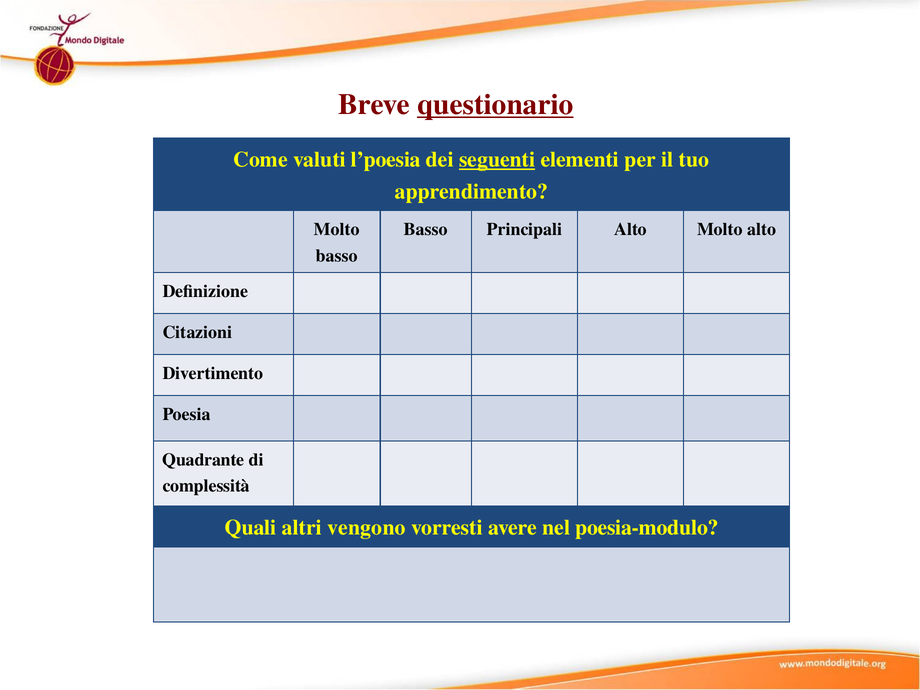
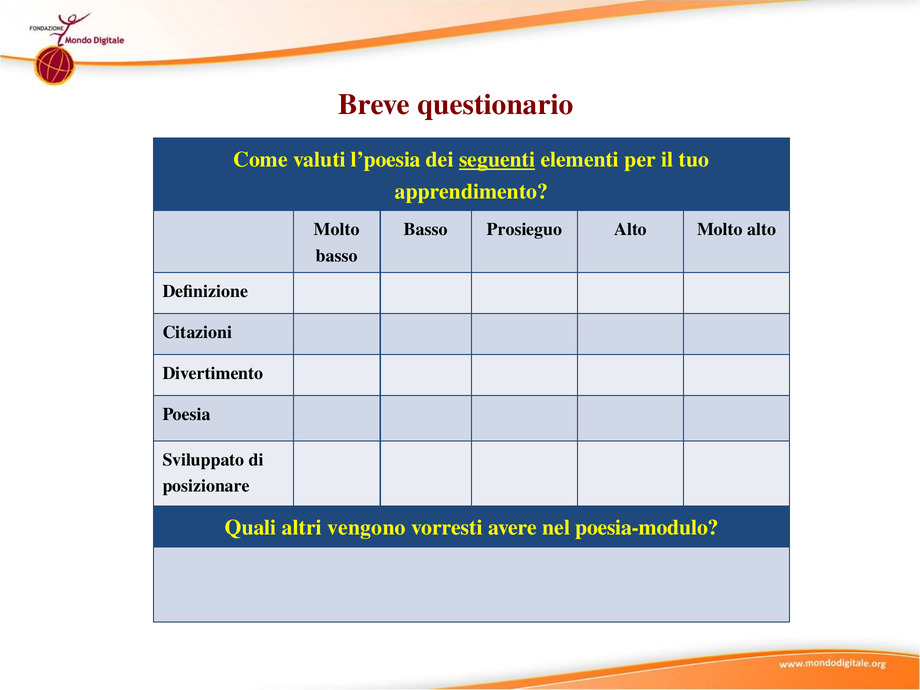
questionario underline: present -> none
Principali: Principali -> Prosieguo
Quadrante: Quadrante -> Sviluppato
complessità: complessità -> posizionare
